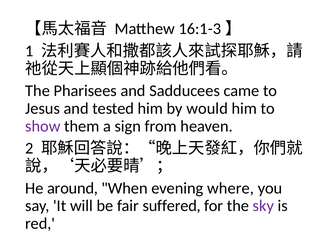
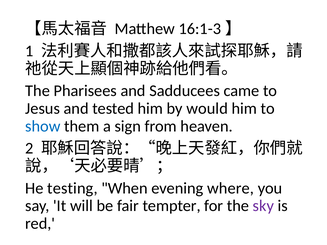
show colour: purple -> blue
around: around -> testing
suffered: suffered -> tempter
